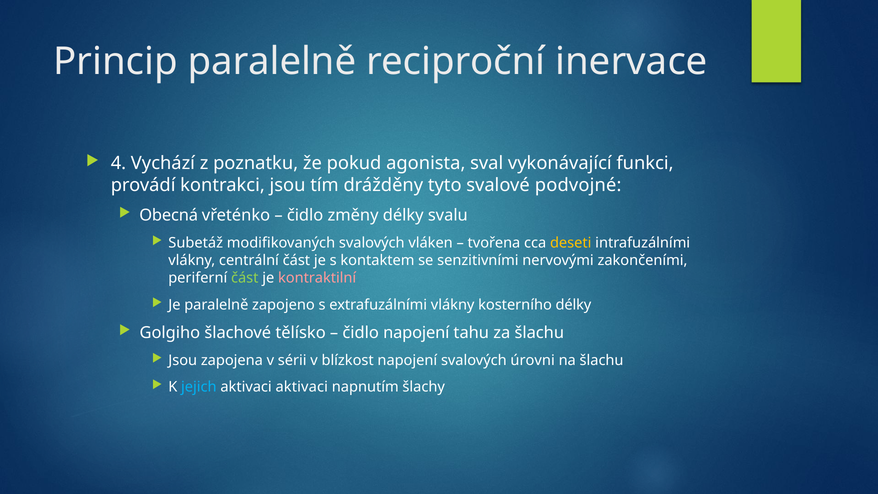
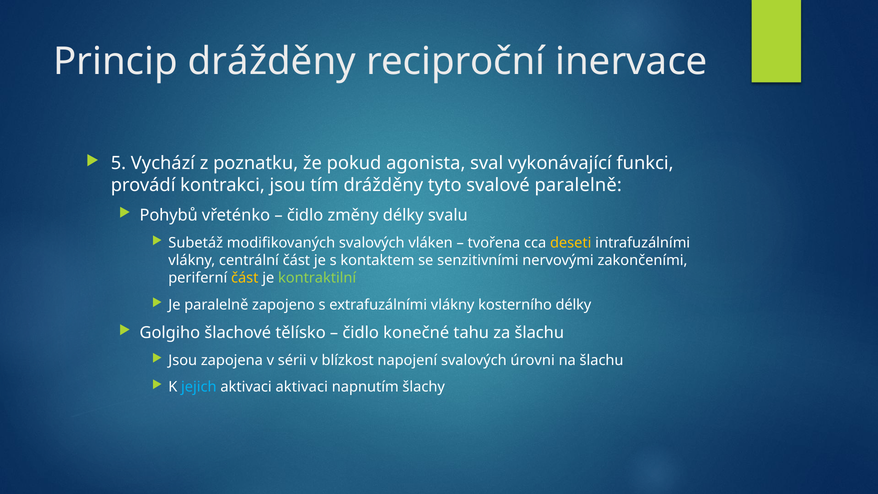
Princip paralelně: paralelně -> drážděny
4: 4 -> 5
svalové podvojné: podvojné -> paralelně
Obecná: Obecná -> Pohybů
část at (245, 278) colour: light green -> yellow
kontraktilní colour: pink -> light green
čidlo napojení: napojení -> konečné
